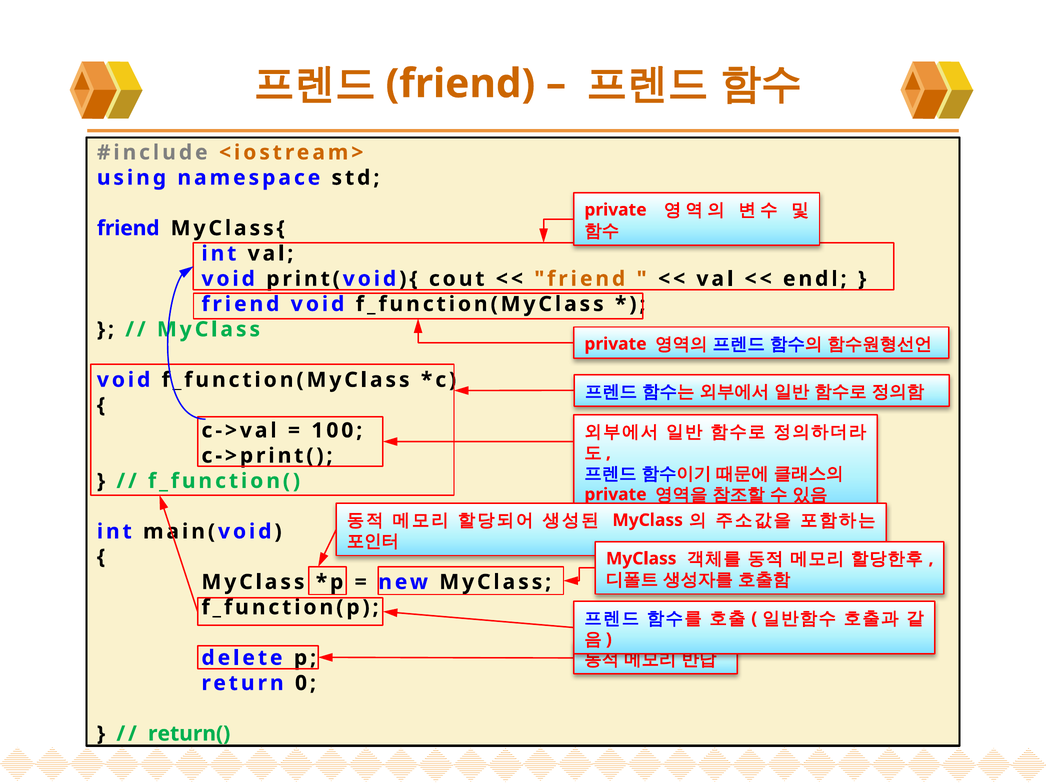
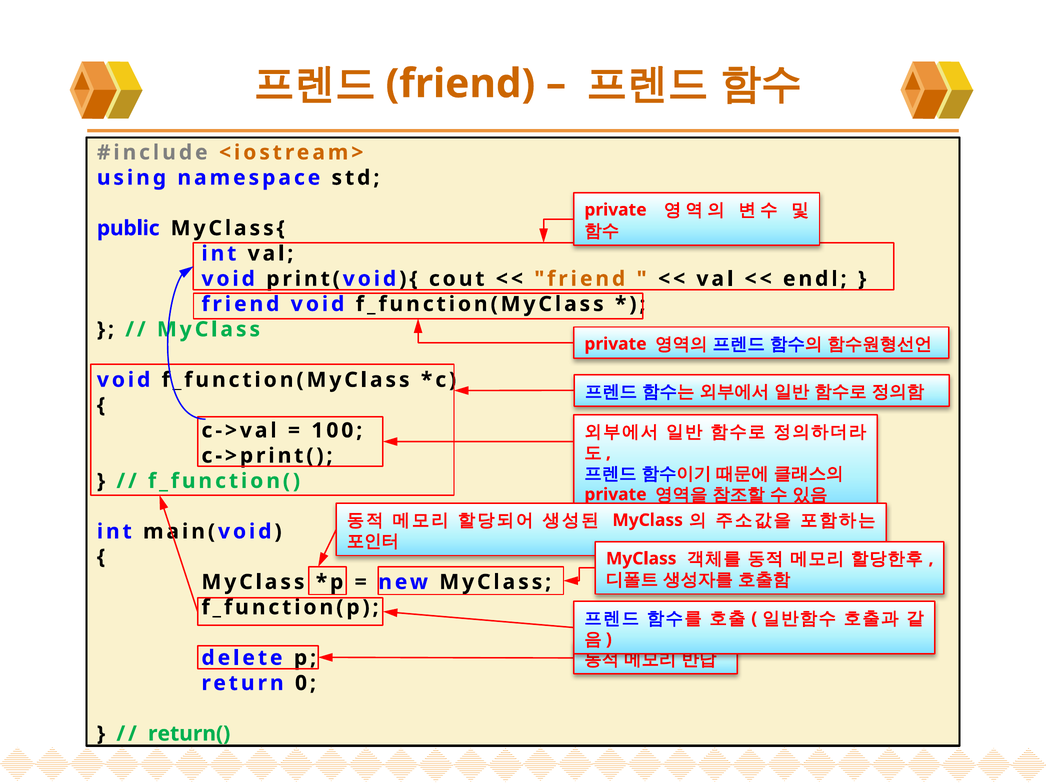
friend at (128, 228): friend -> public
